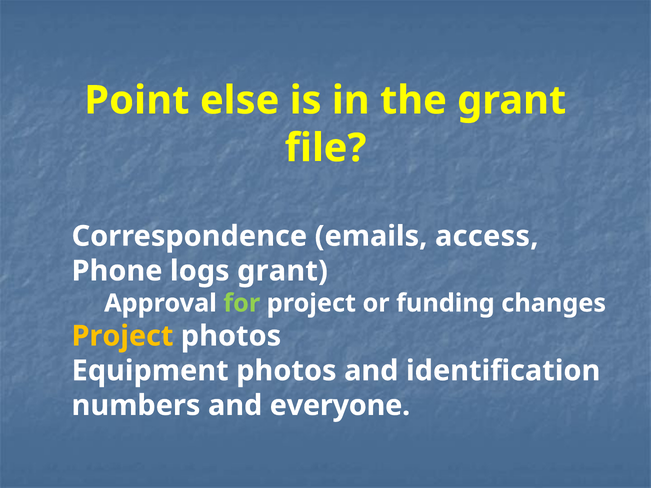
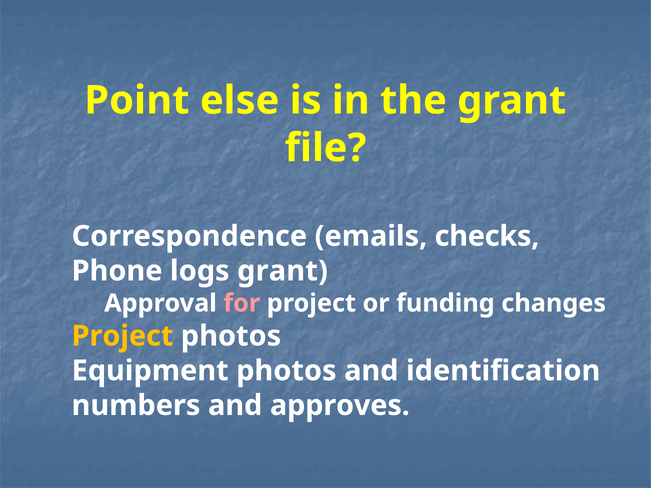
access: access -> checks
for colour: light green -> pink
everyone: everyone -> approves
